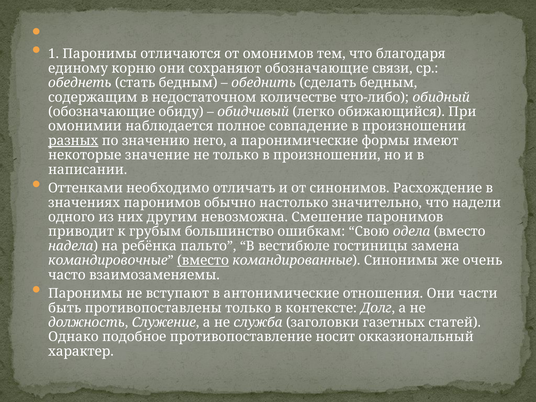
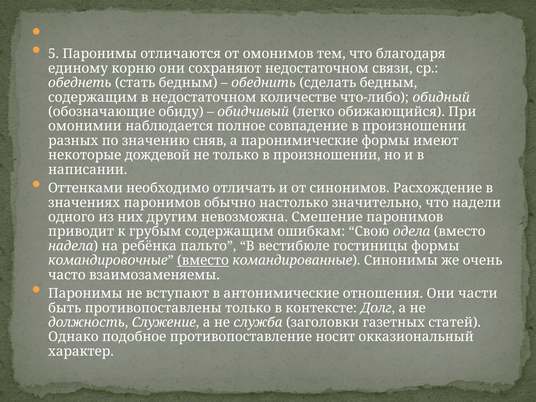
1: 1 -> 5
сохраняют обозначающие: обозначающие -> недостаточном
разных underline: present -> none
него: него -> сняв
значение: значение -> дождевой
грубым большинство: большинство -> содержащим
гостиницы замена: замена -> формы
